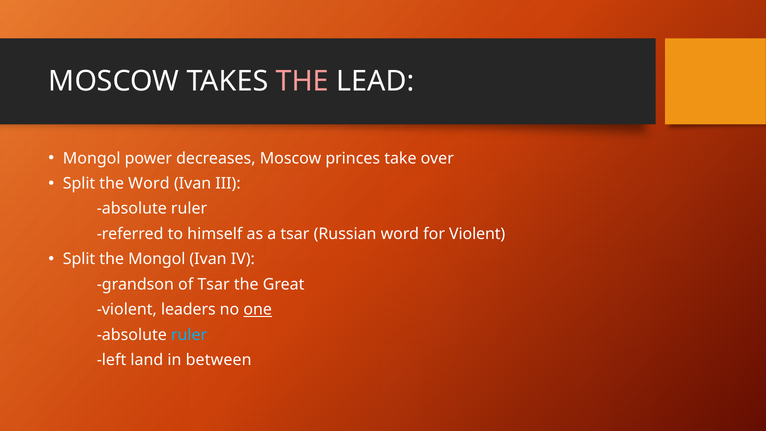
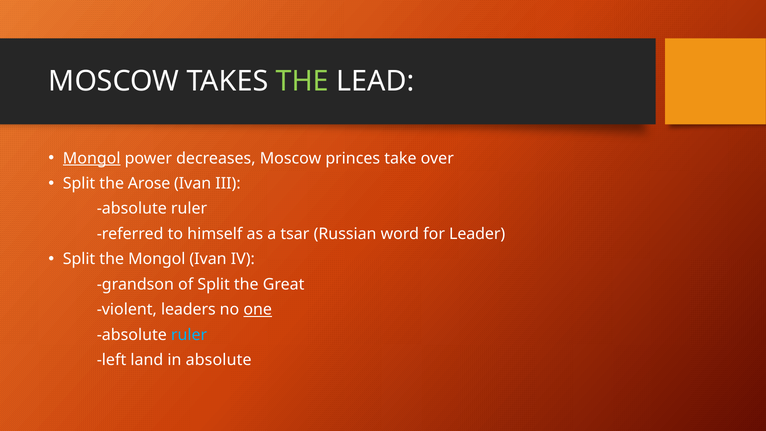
THE at (302, 81) colour: pink -> light green
Mongol at (92, 158) underline: none -> present
the Word: Word -> Arose
for Violent: Violent -> Leader
of Tsar: Tsar -> Split
in between: between -> absolute
